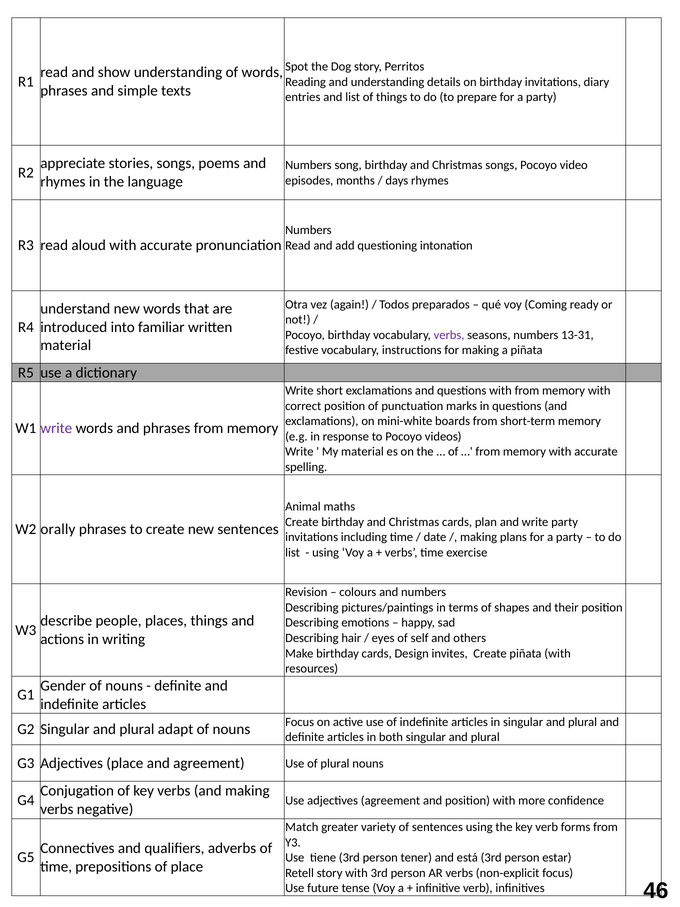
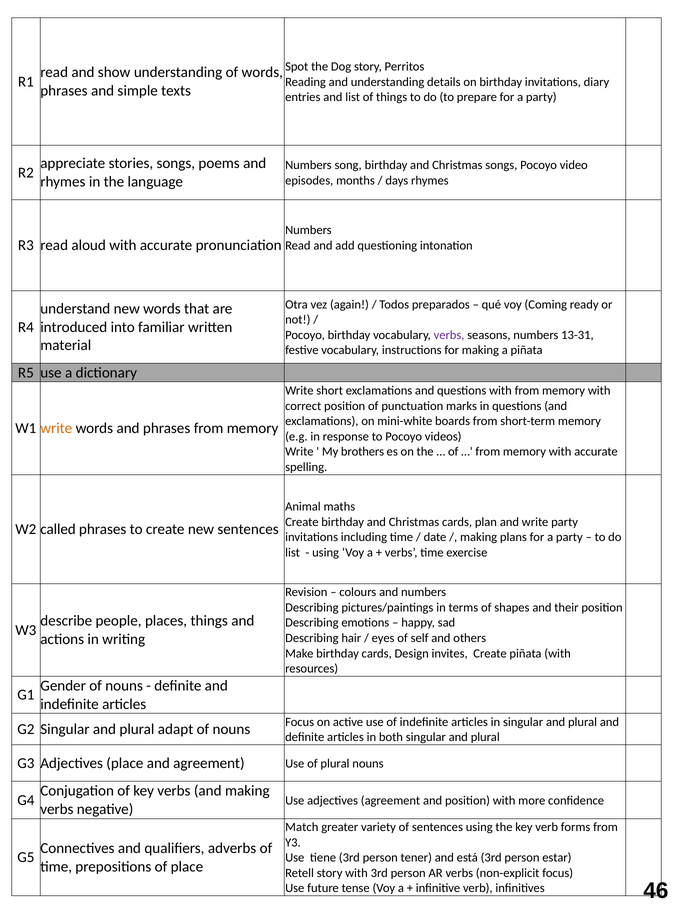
write at (56, 428) colour: purple -> orange
My material: material -> brothers
orally: orally -> called
